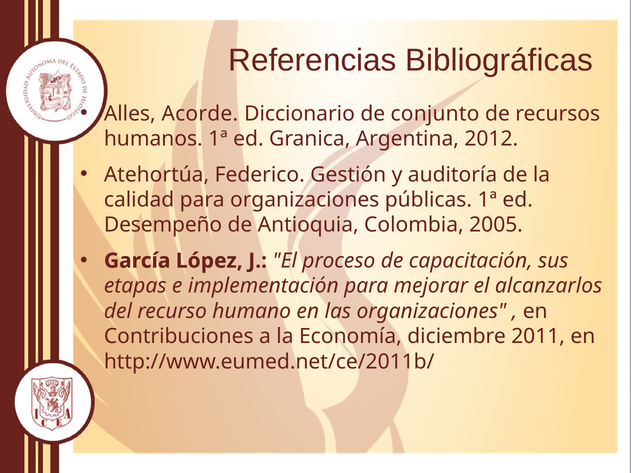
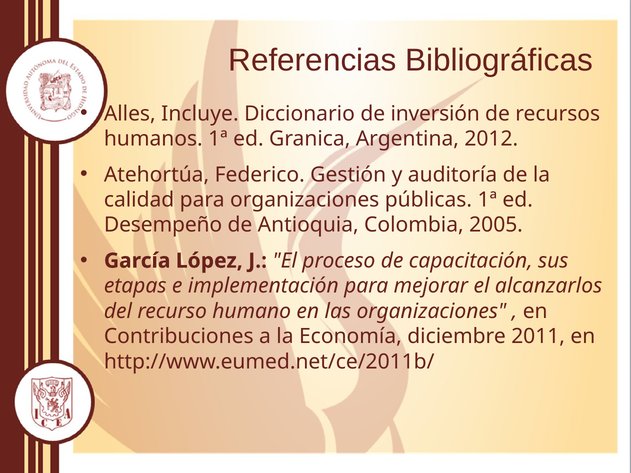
Acorde: Acorde -> Incluye
conjunto: conjunto -> inversión
